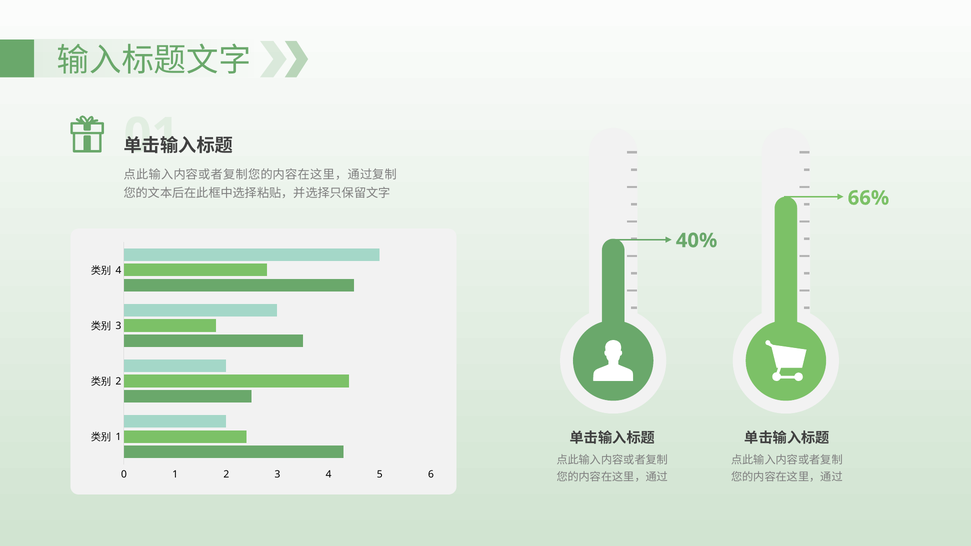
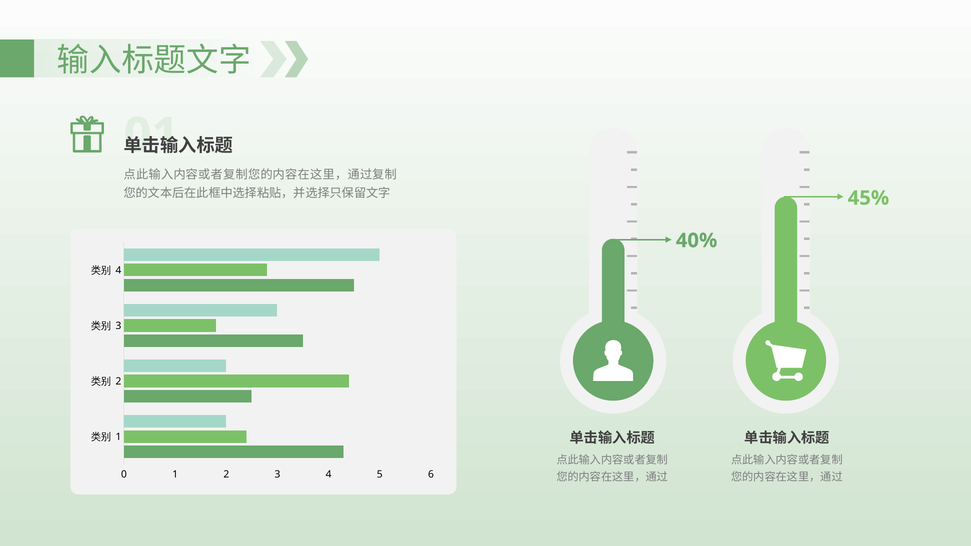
66%: 66% -> 45%
